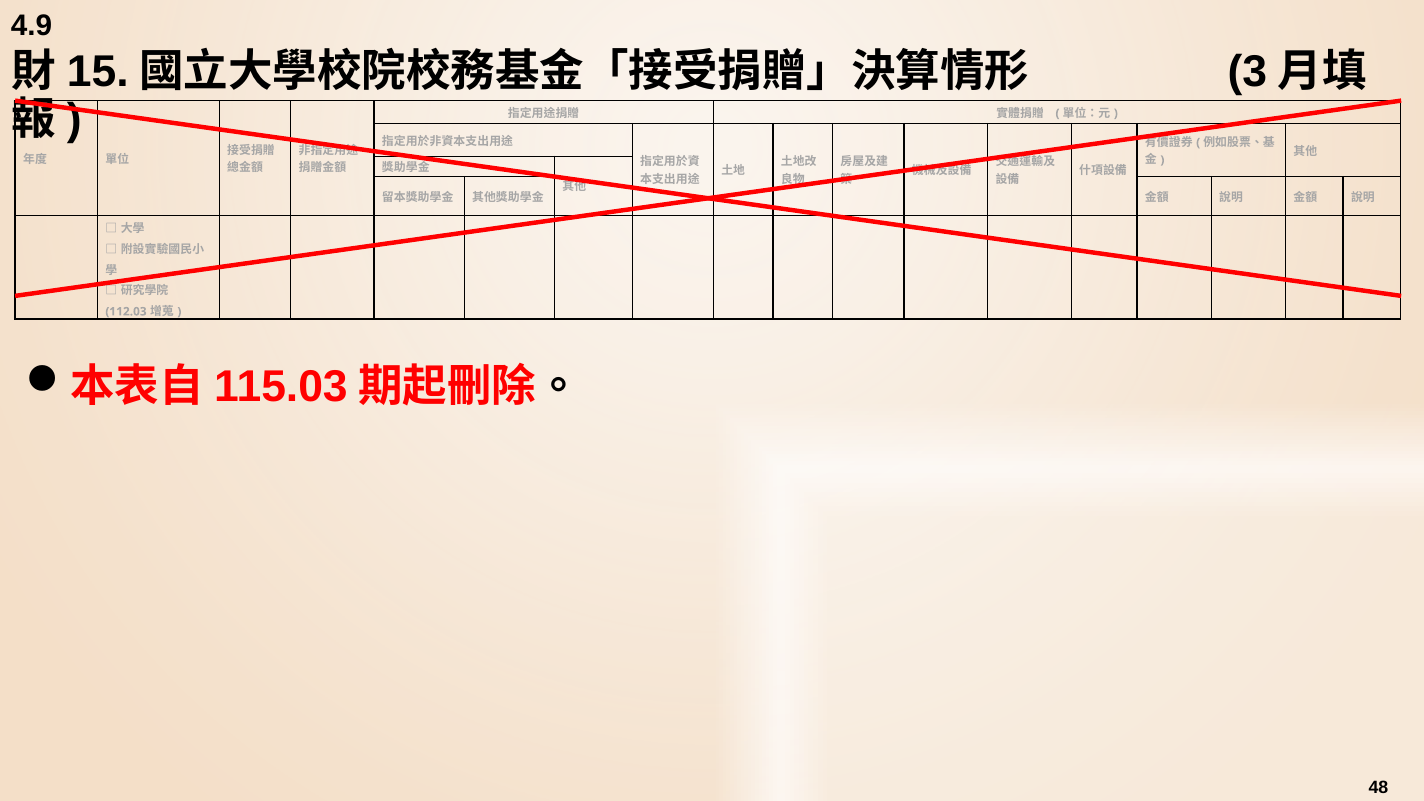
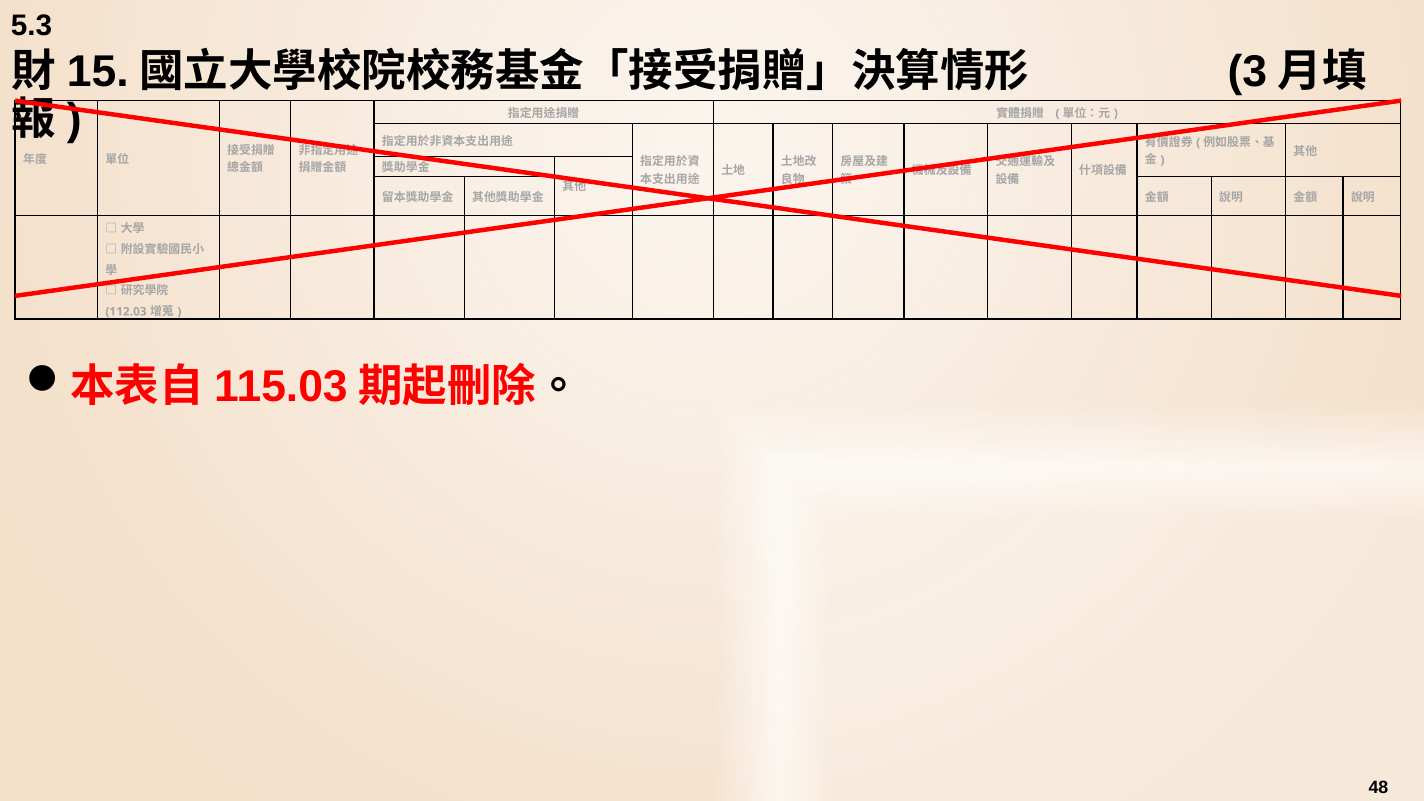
4.9: 4.9 -> 5.3
